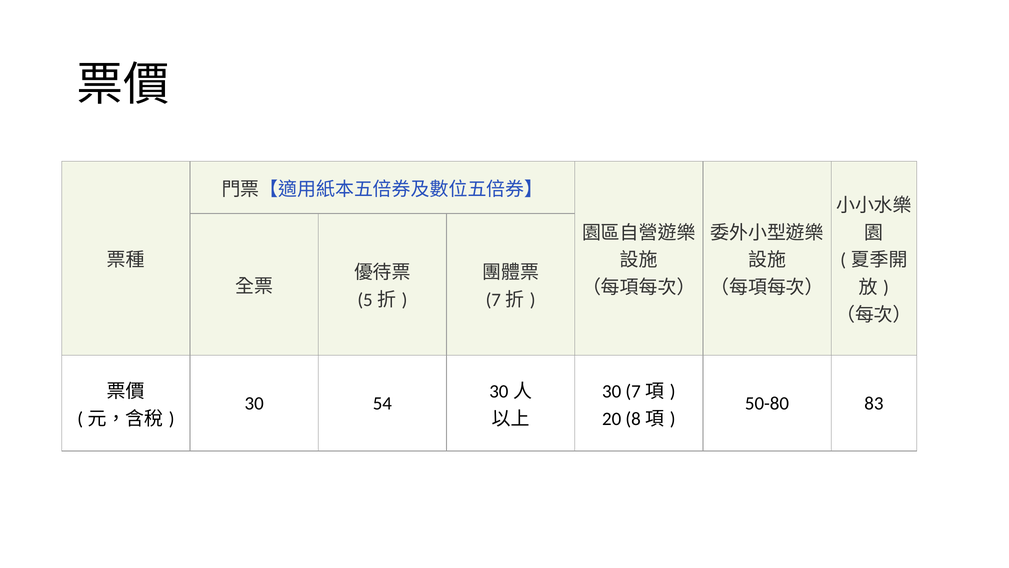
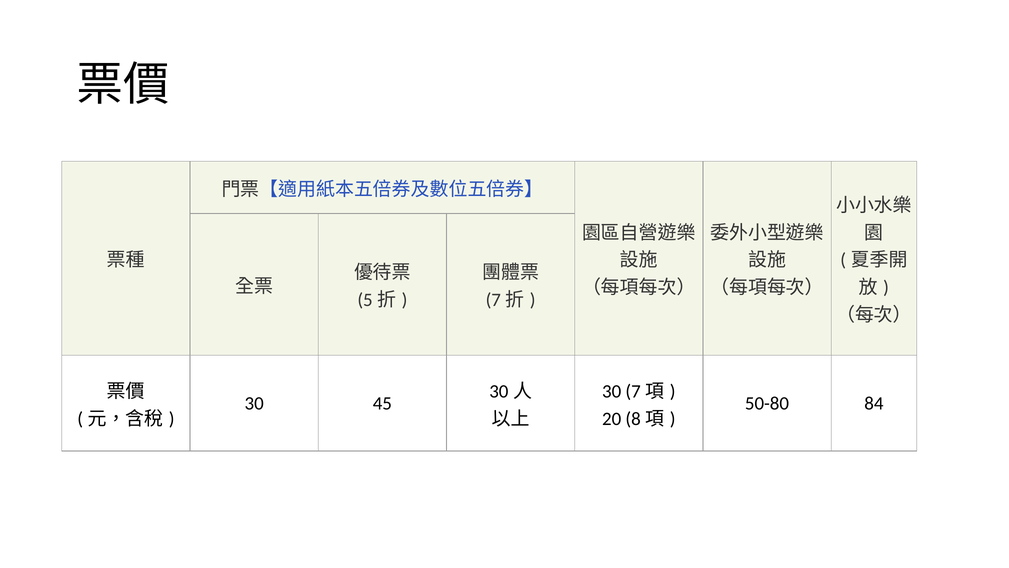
54: 54 -> 45
83: 83 -> 84
